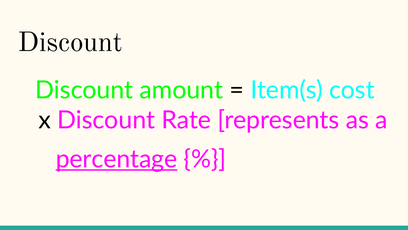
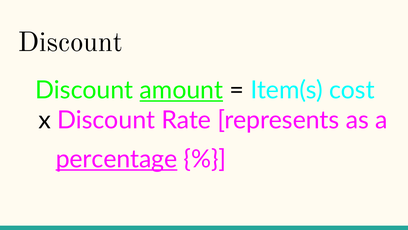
amount underline: none -> present
